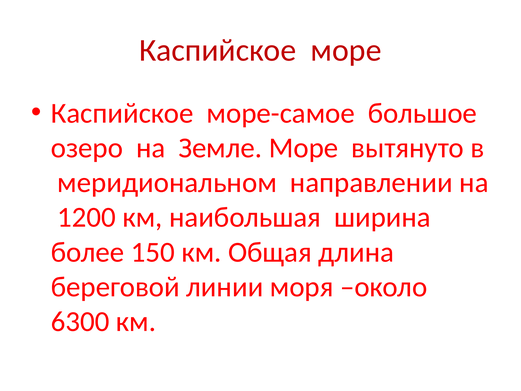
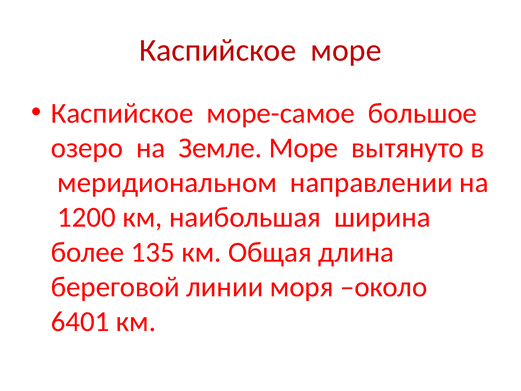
150: 150 -> 135
6300: 6300 -> 6401
